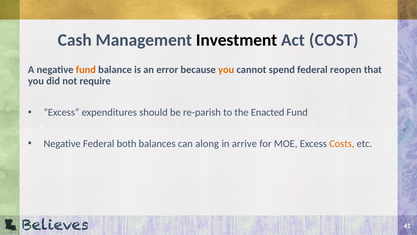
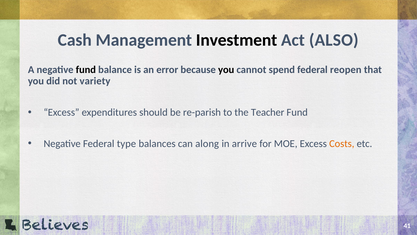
COST: COST -> ALSO
fund at (86, 70) colour: orange -> black
you at (226, 70) colour: orange -> black
require: require -> variety
Enacted: Enacted -> Teacher
both: both -> type
